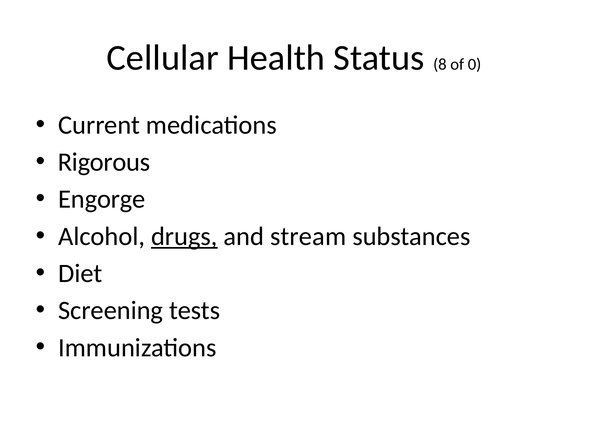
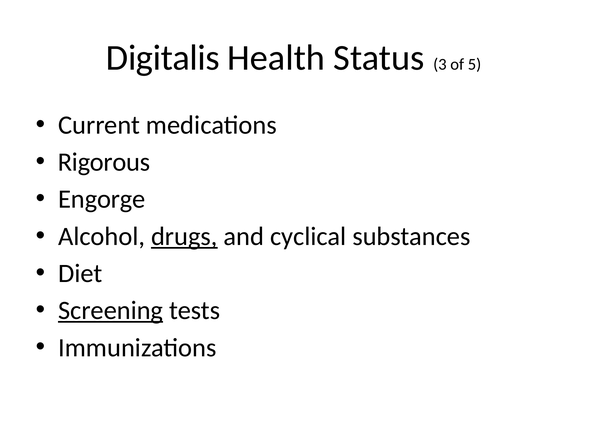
Cellular: Cellular -> Digitalis
8: 8 -> 3
0: 0 -> 5
stream: stream -> cyclical
Screening underline: none -> present
